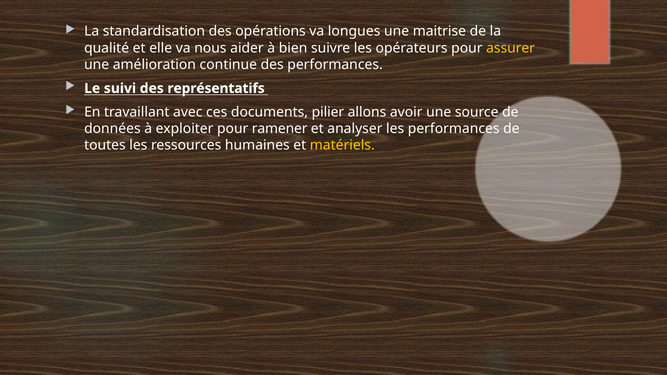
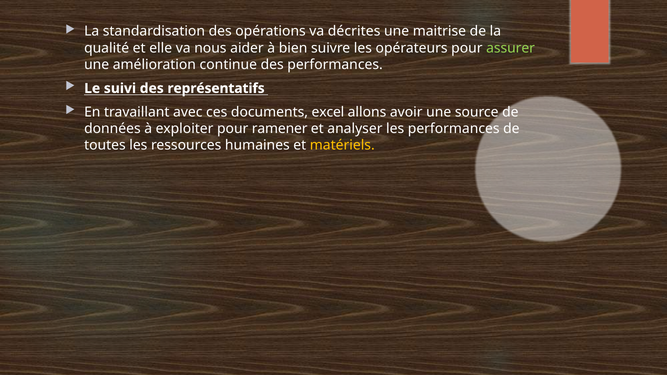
longues: longues -> décrites
assurer colour: yellow -> light green
pilier: pilier -> excel
